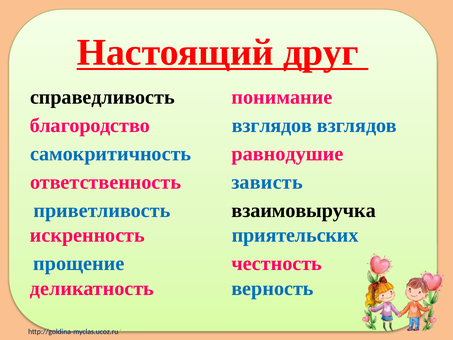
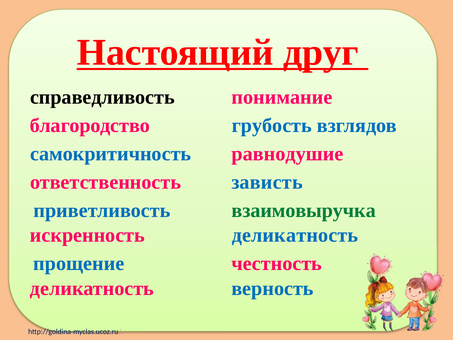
взглядов at (272, 125): взглядов -> грубость
взаимовыручка colour: black -> green
приятельских at (295, 235): приятельских -> деликатность
